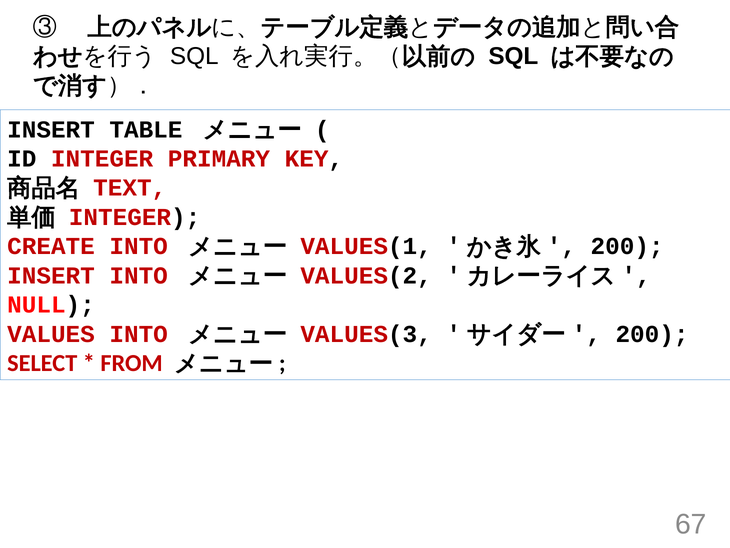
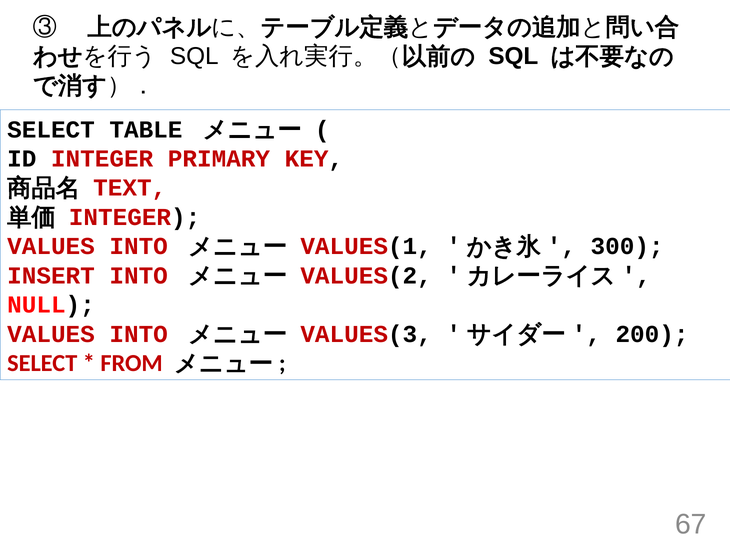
INSERT at (51, 129): INSERT -> SELECT
CREATE at (51, 246): CREATE -> VALUES
200 at (627, 246): 200 -> 300
